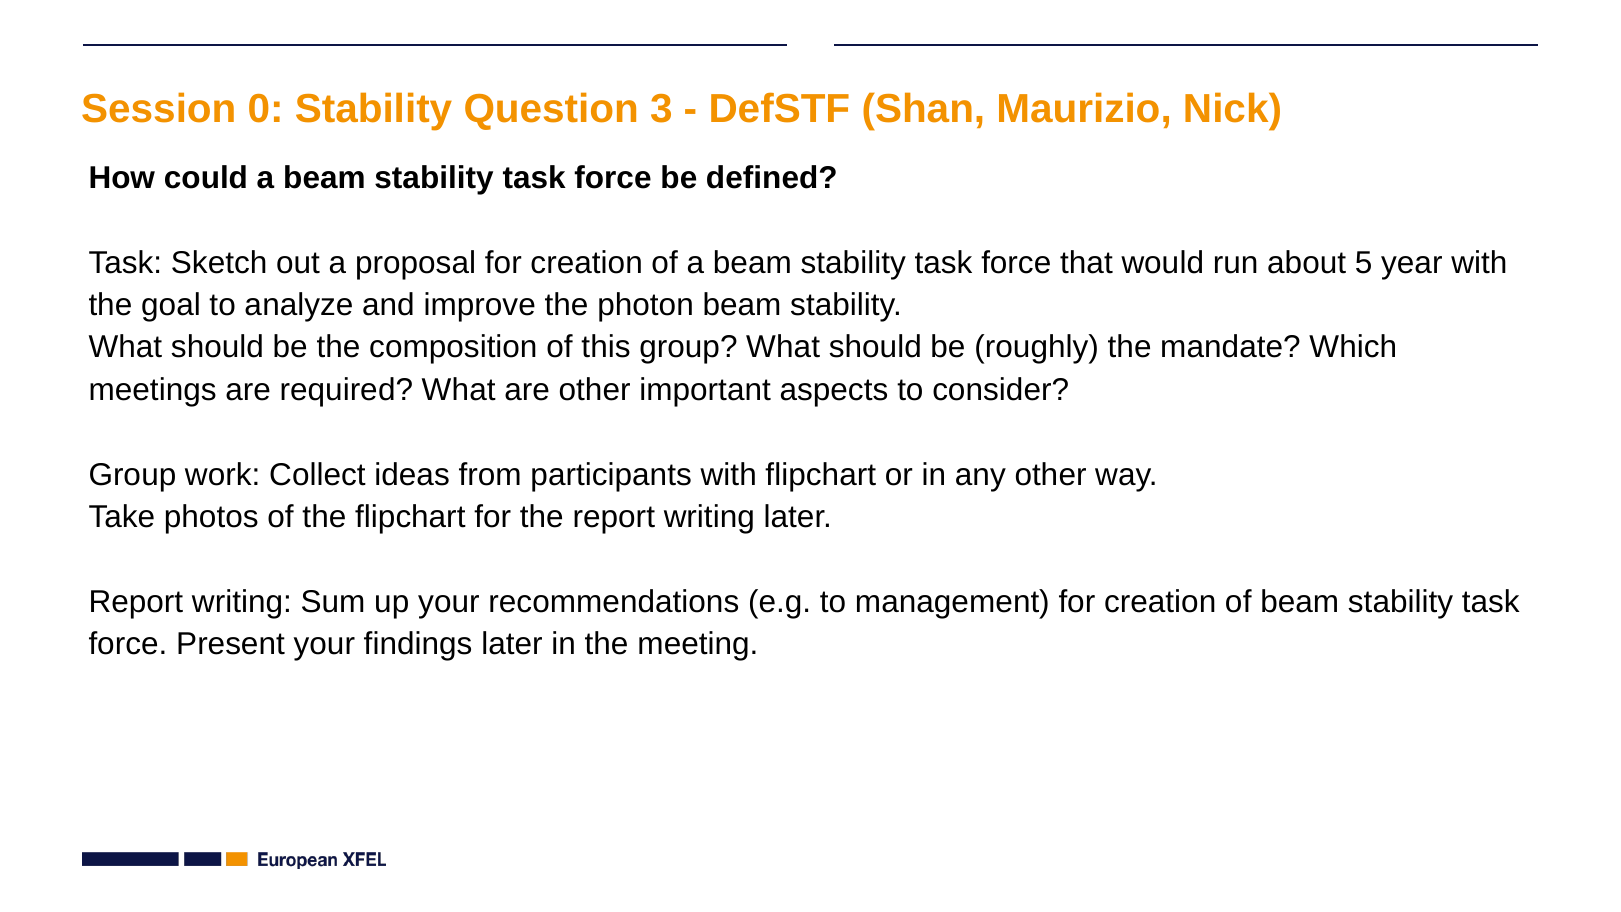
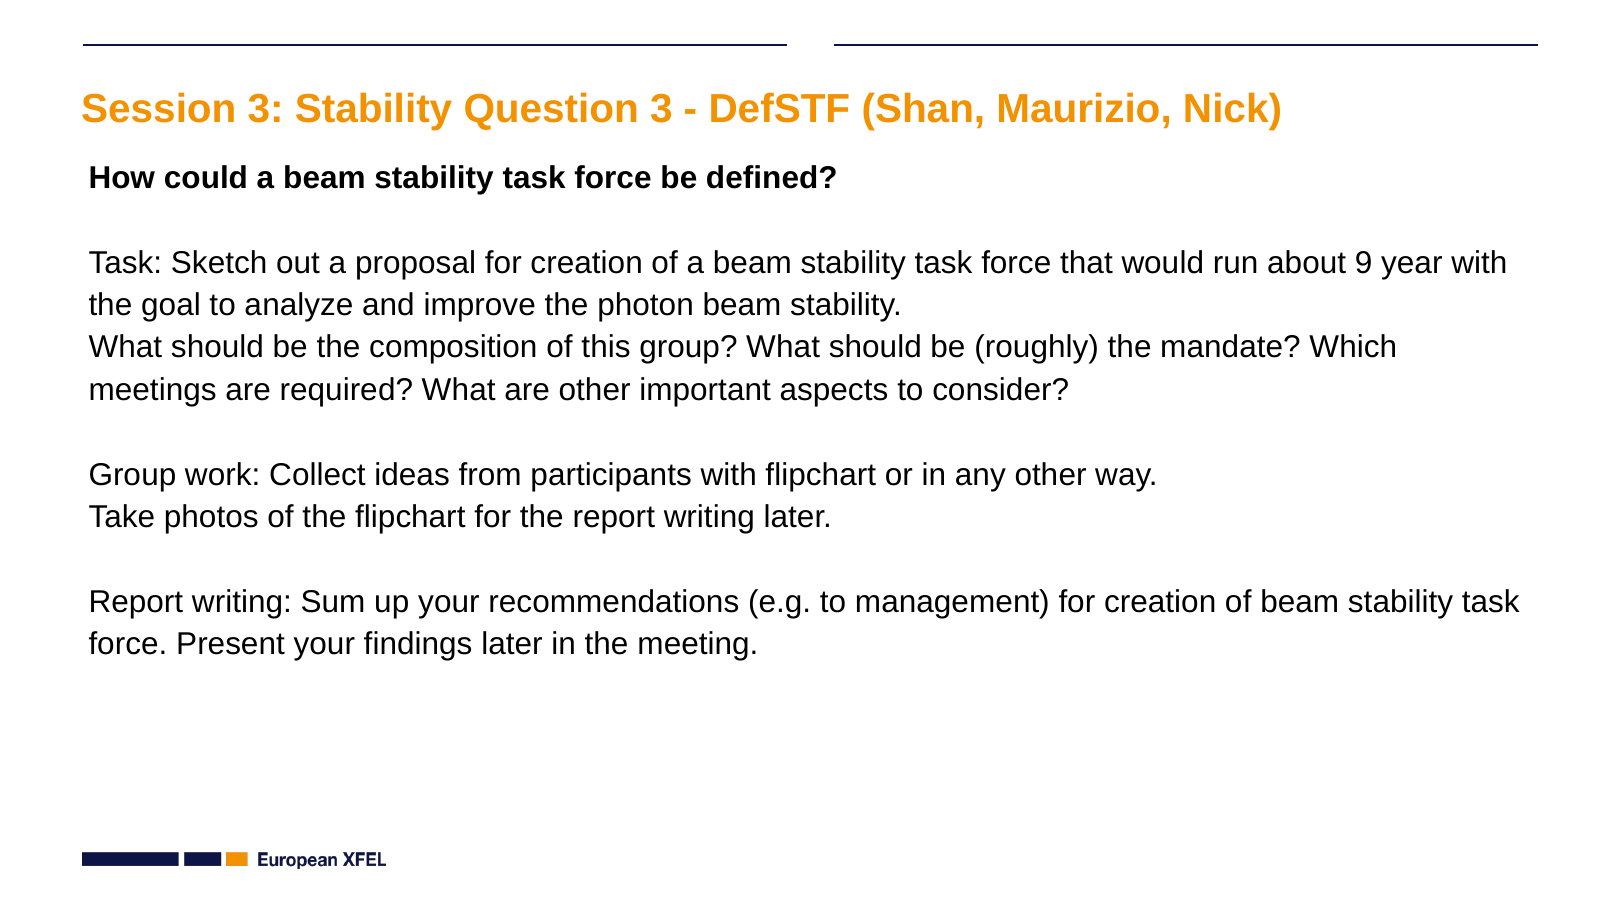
Session 0: 0 -> 3
5: 5 -> 9
